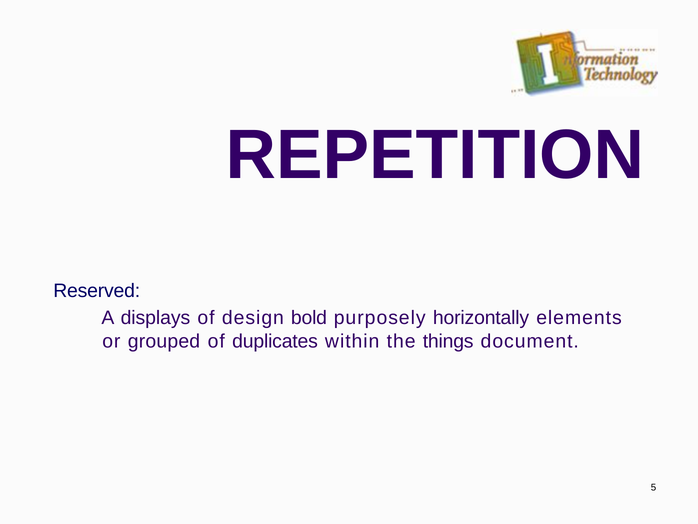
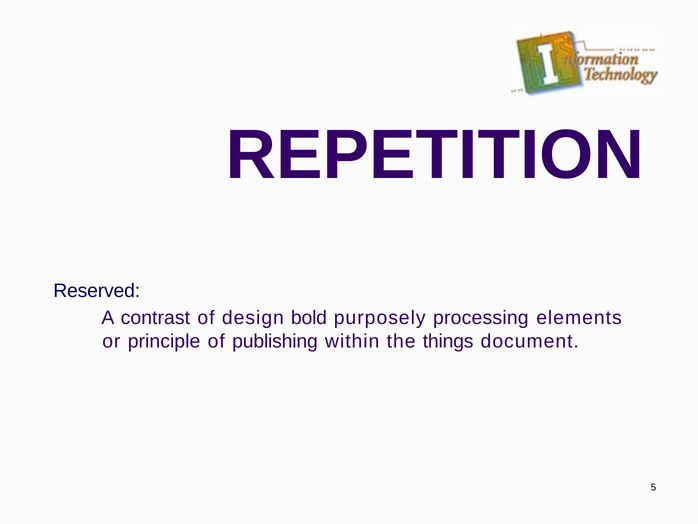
displays: displays -> contrast
horizontally: horizontally -> processing
grouped: grouped -> principle
duplicates: duplicates -> publishing
